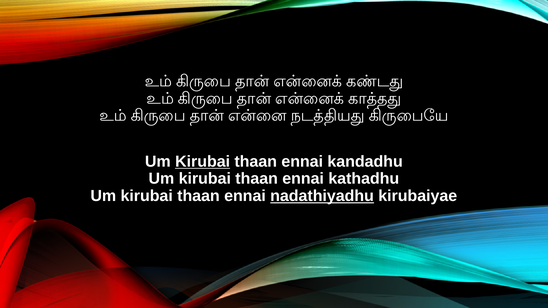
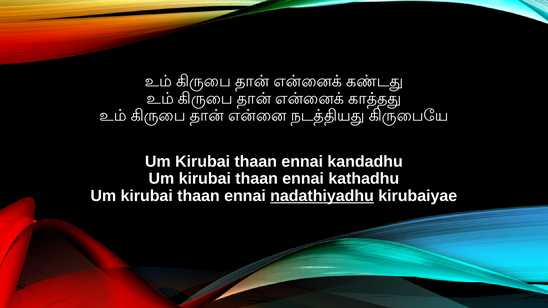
Kirubai at (203, 162) underline: present -> none
